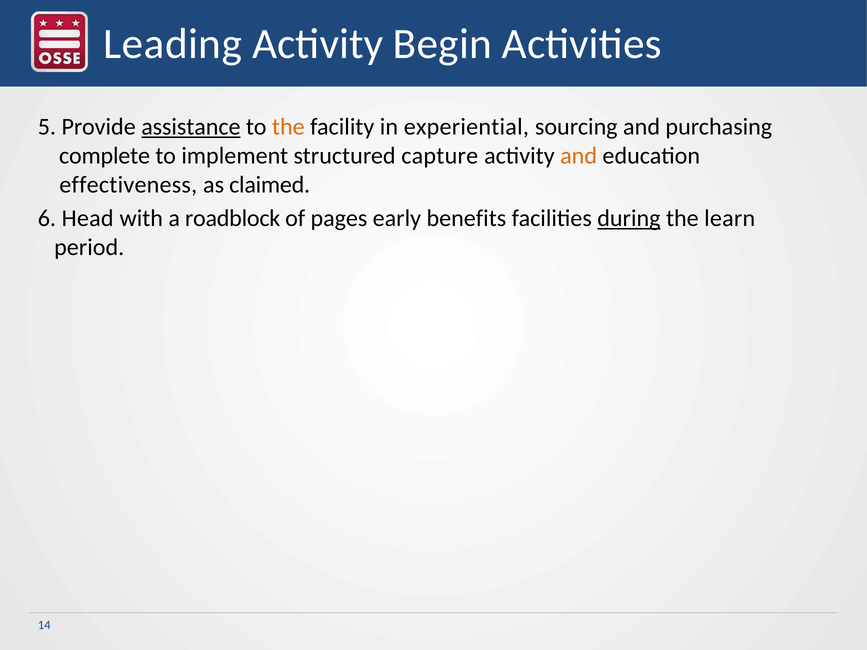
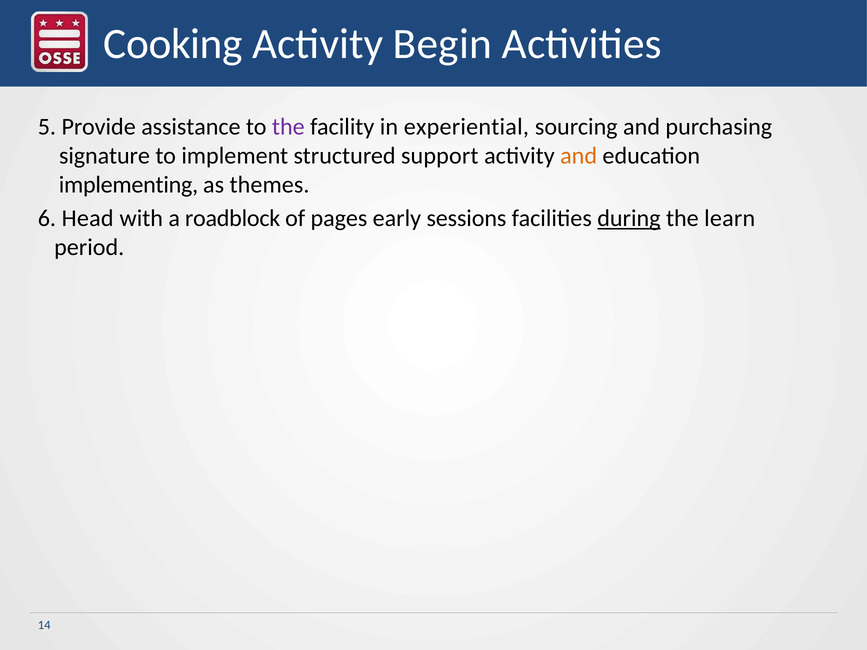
Leading: Leading -> Cooking
assistance underline: present -> none
the at (288, 127) colour: orange -> purple
complete: complete -> signature
capture: capture -> support
effectiveness: effectiveness -> implementing
claimed: claimed -> themes
benefits: benefits -> sessions
